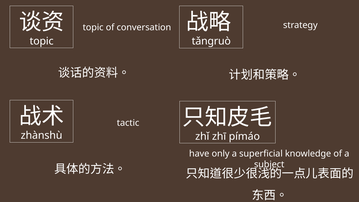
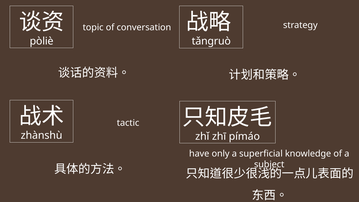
topic at (42, 41): topic -> pòliè
